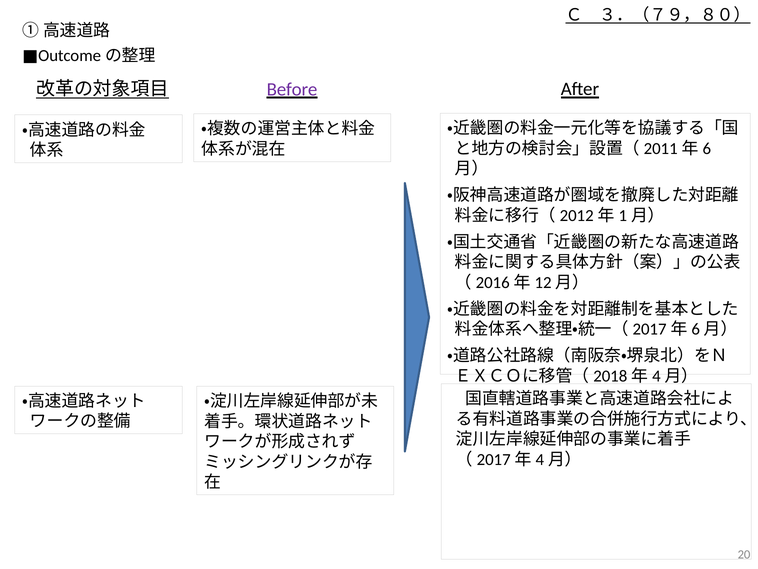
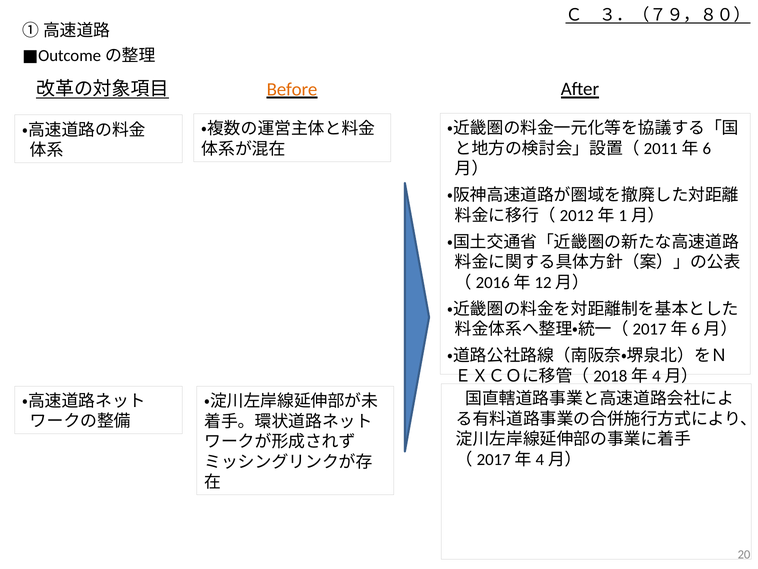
Before colour: purple -> orange
